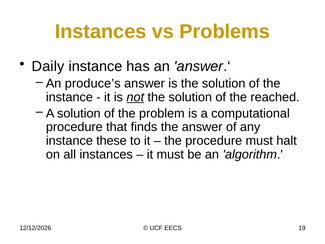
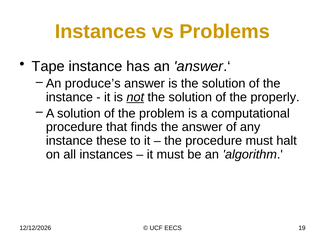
Daily: Daily -> Tape
reached: reached -> properly
